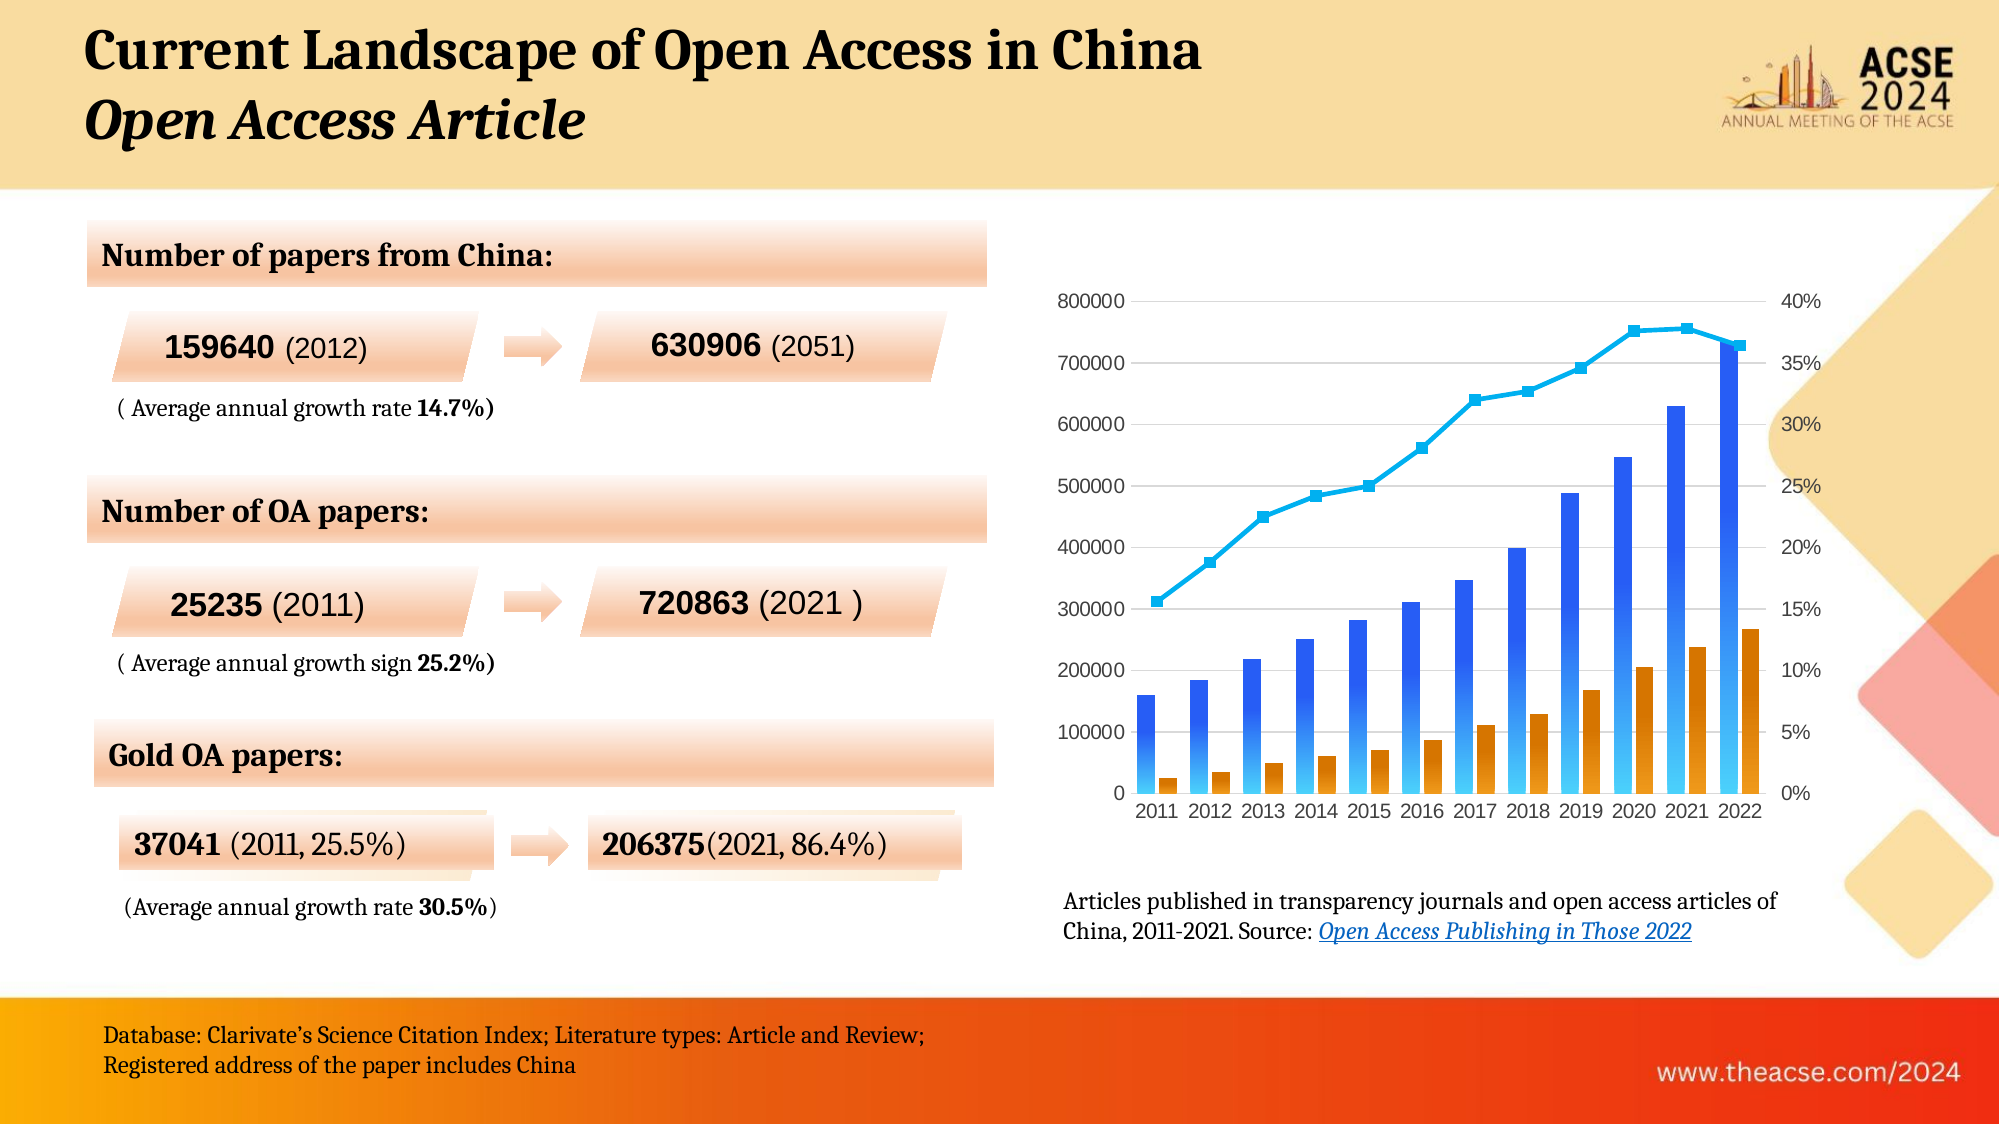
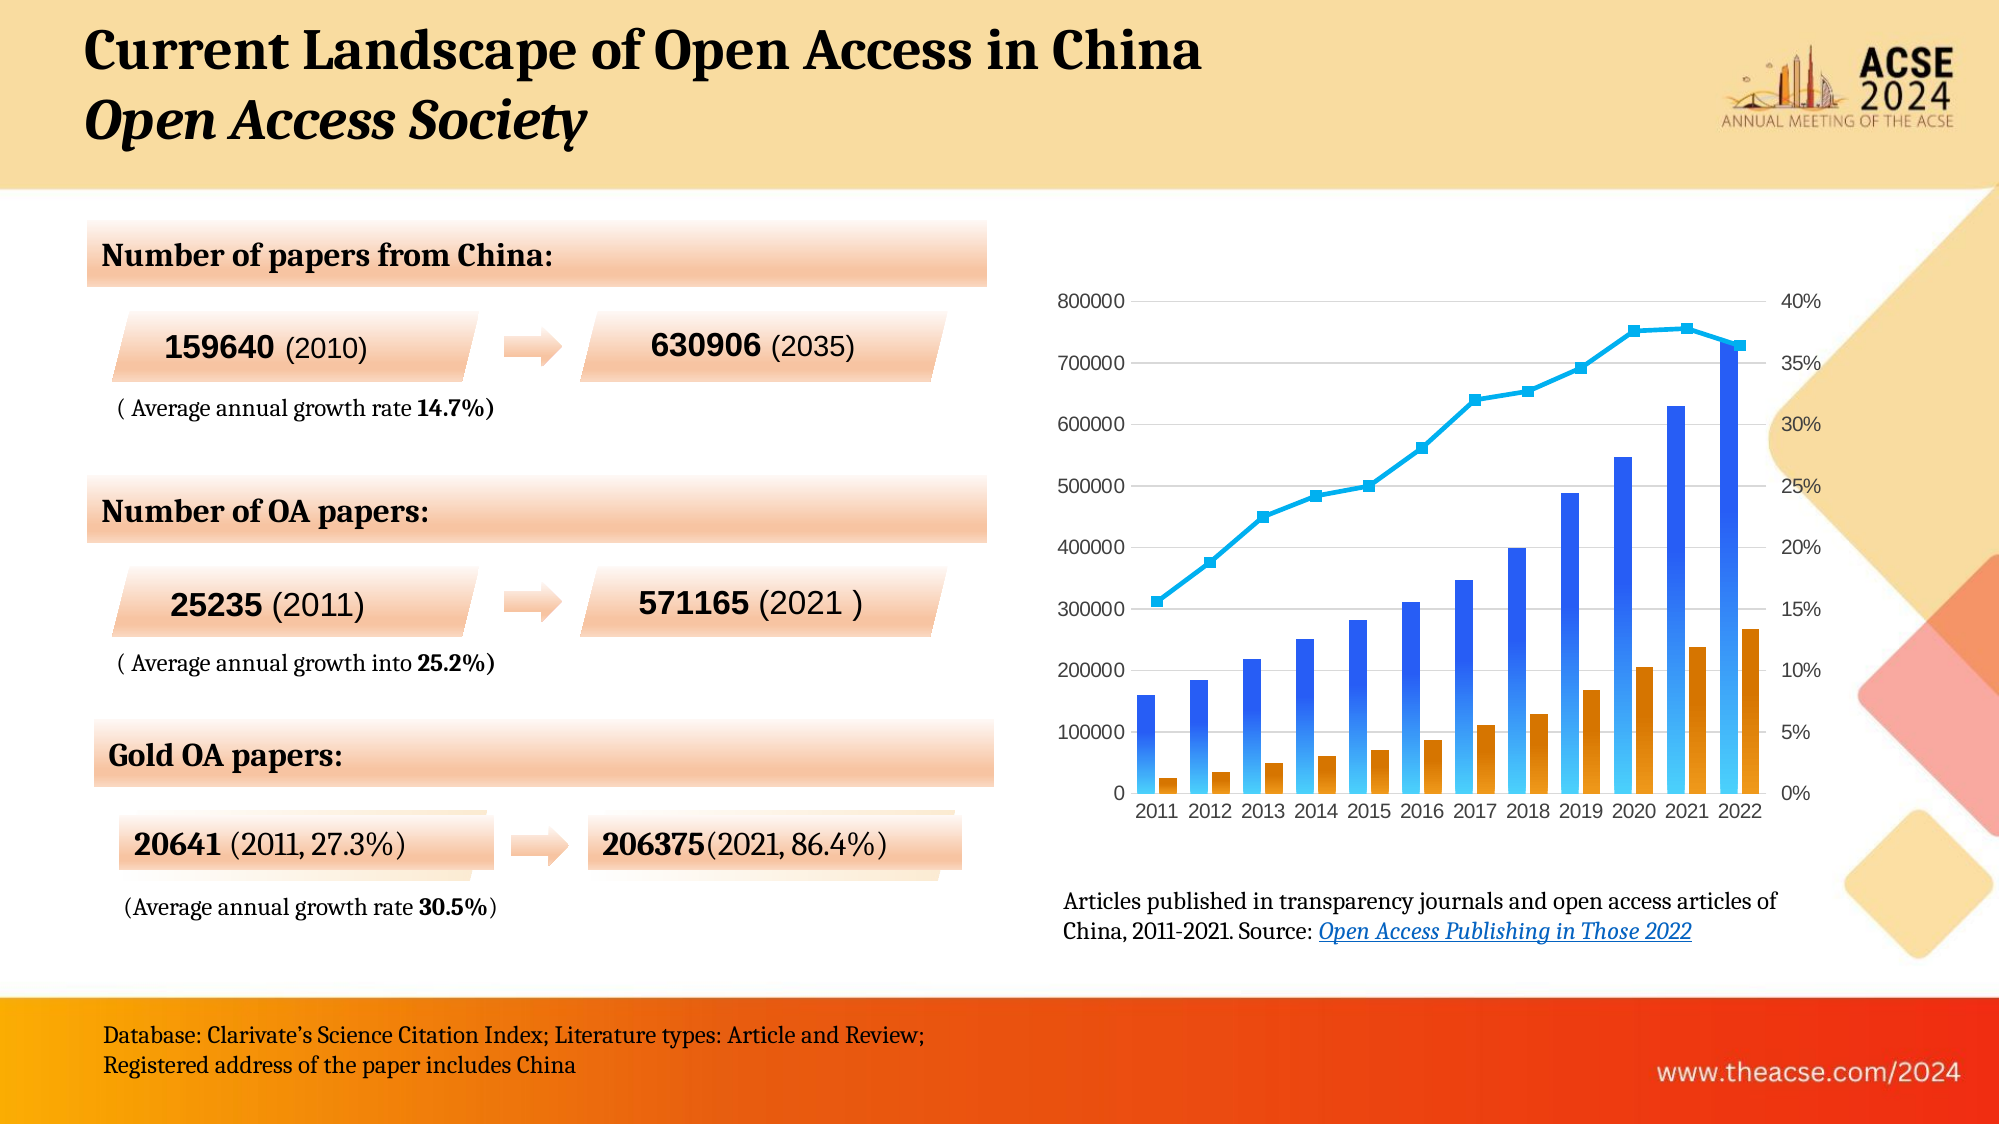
Access Article: Article -> Society
2051: 2051 -> 2035
159640 2012: 2012 -> 2010
720863: 720863 -> 571165
sign: sign -> into
37041: 37041 -> 20641
25.5%: 25.5% -> 27.3%
